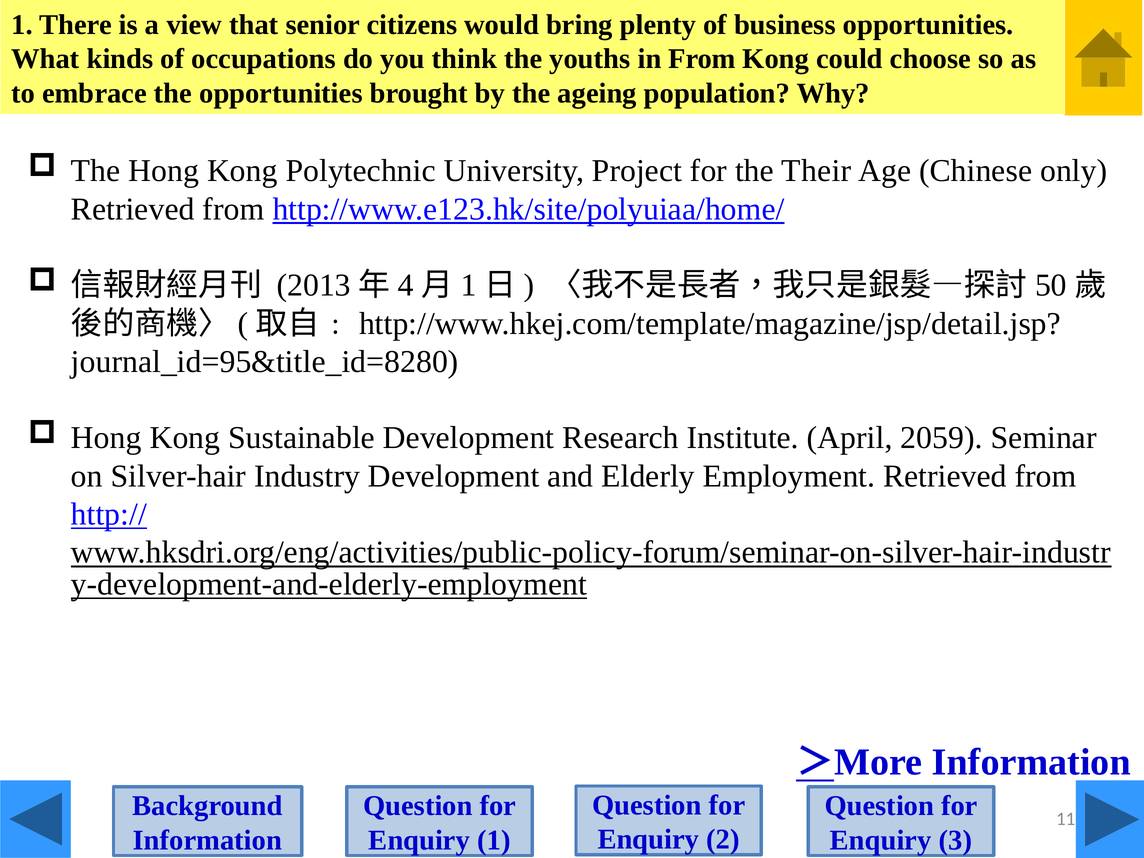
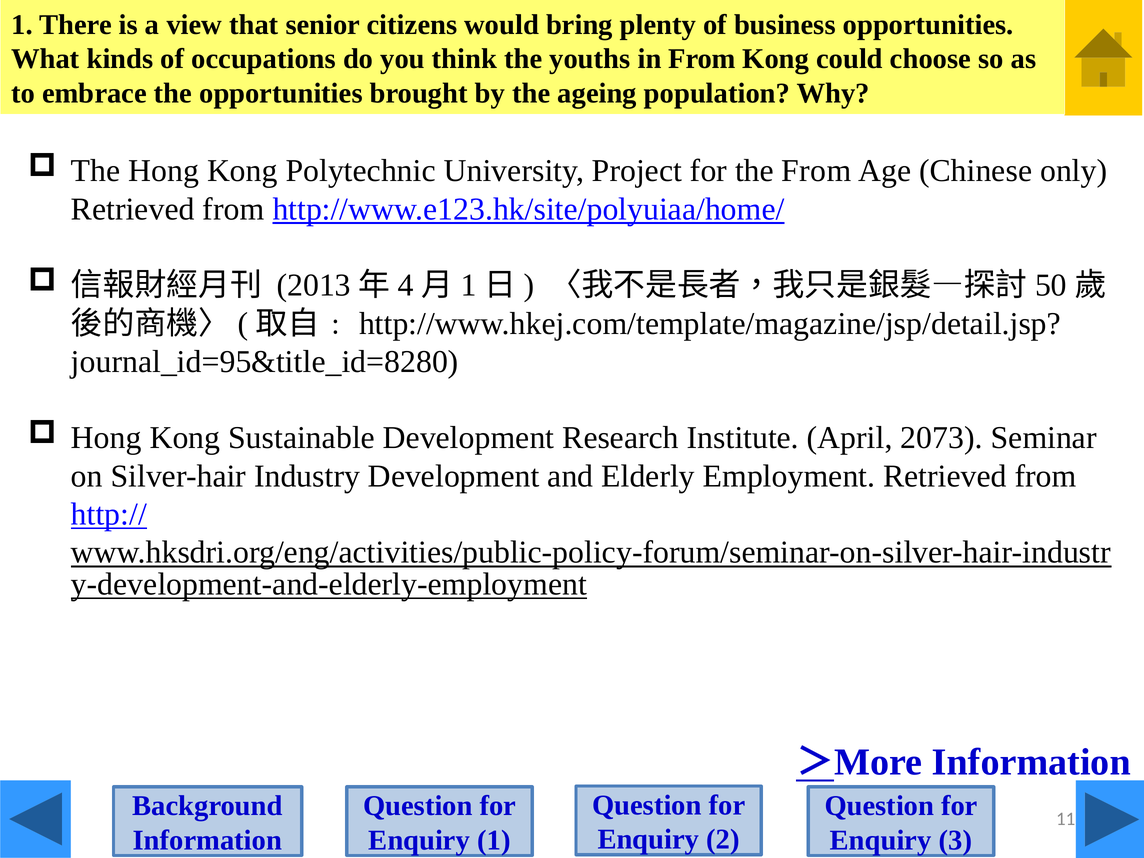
the Their: Their -> From
2059: 2059 -> 2073
